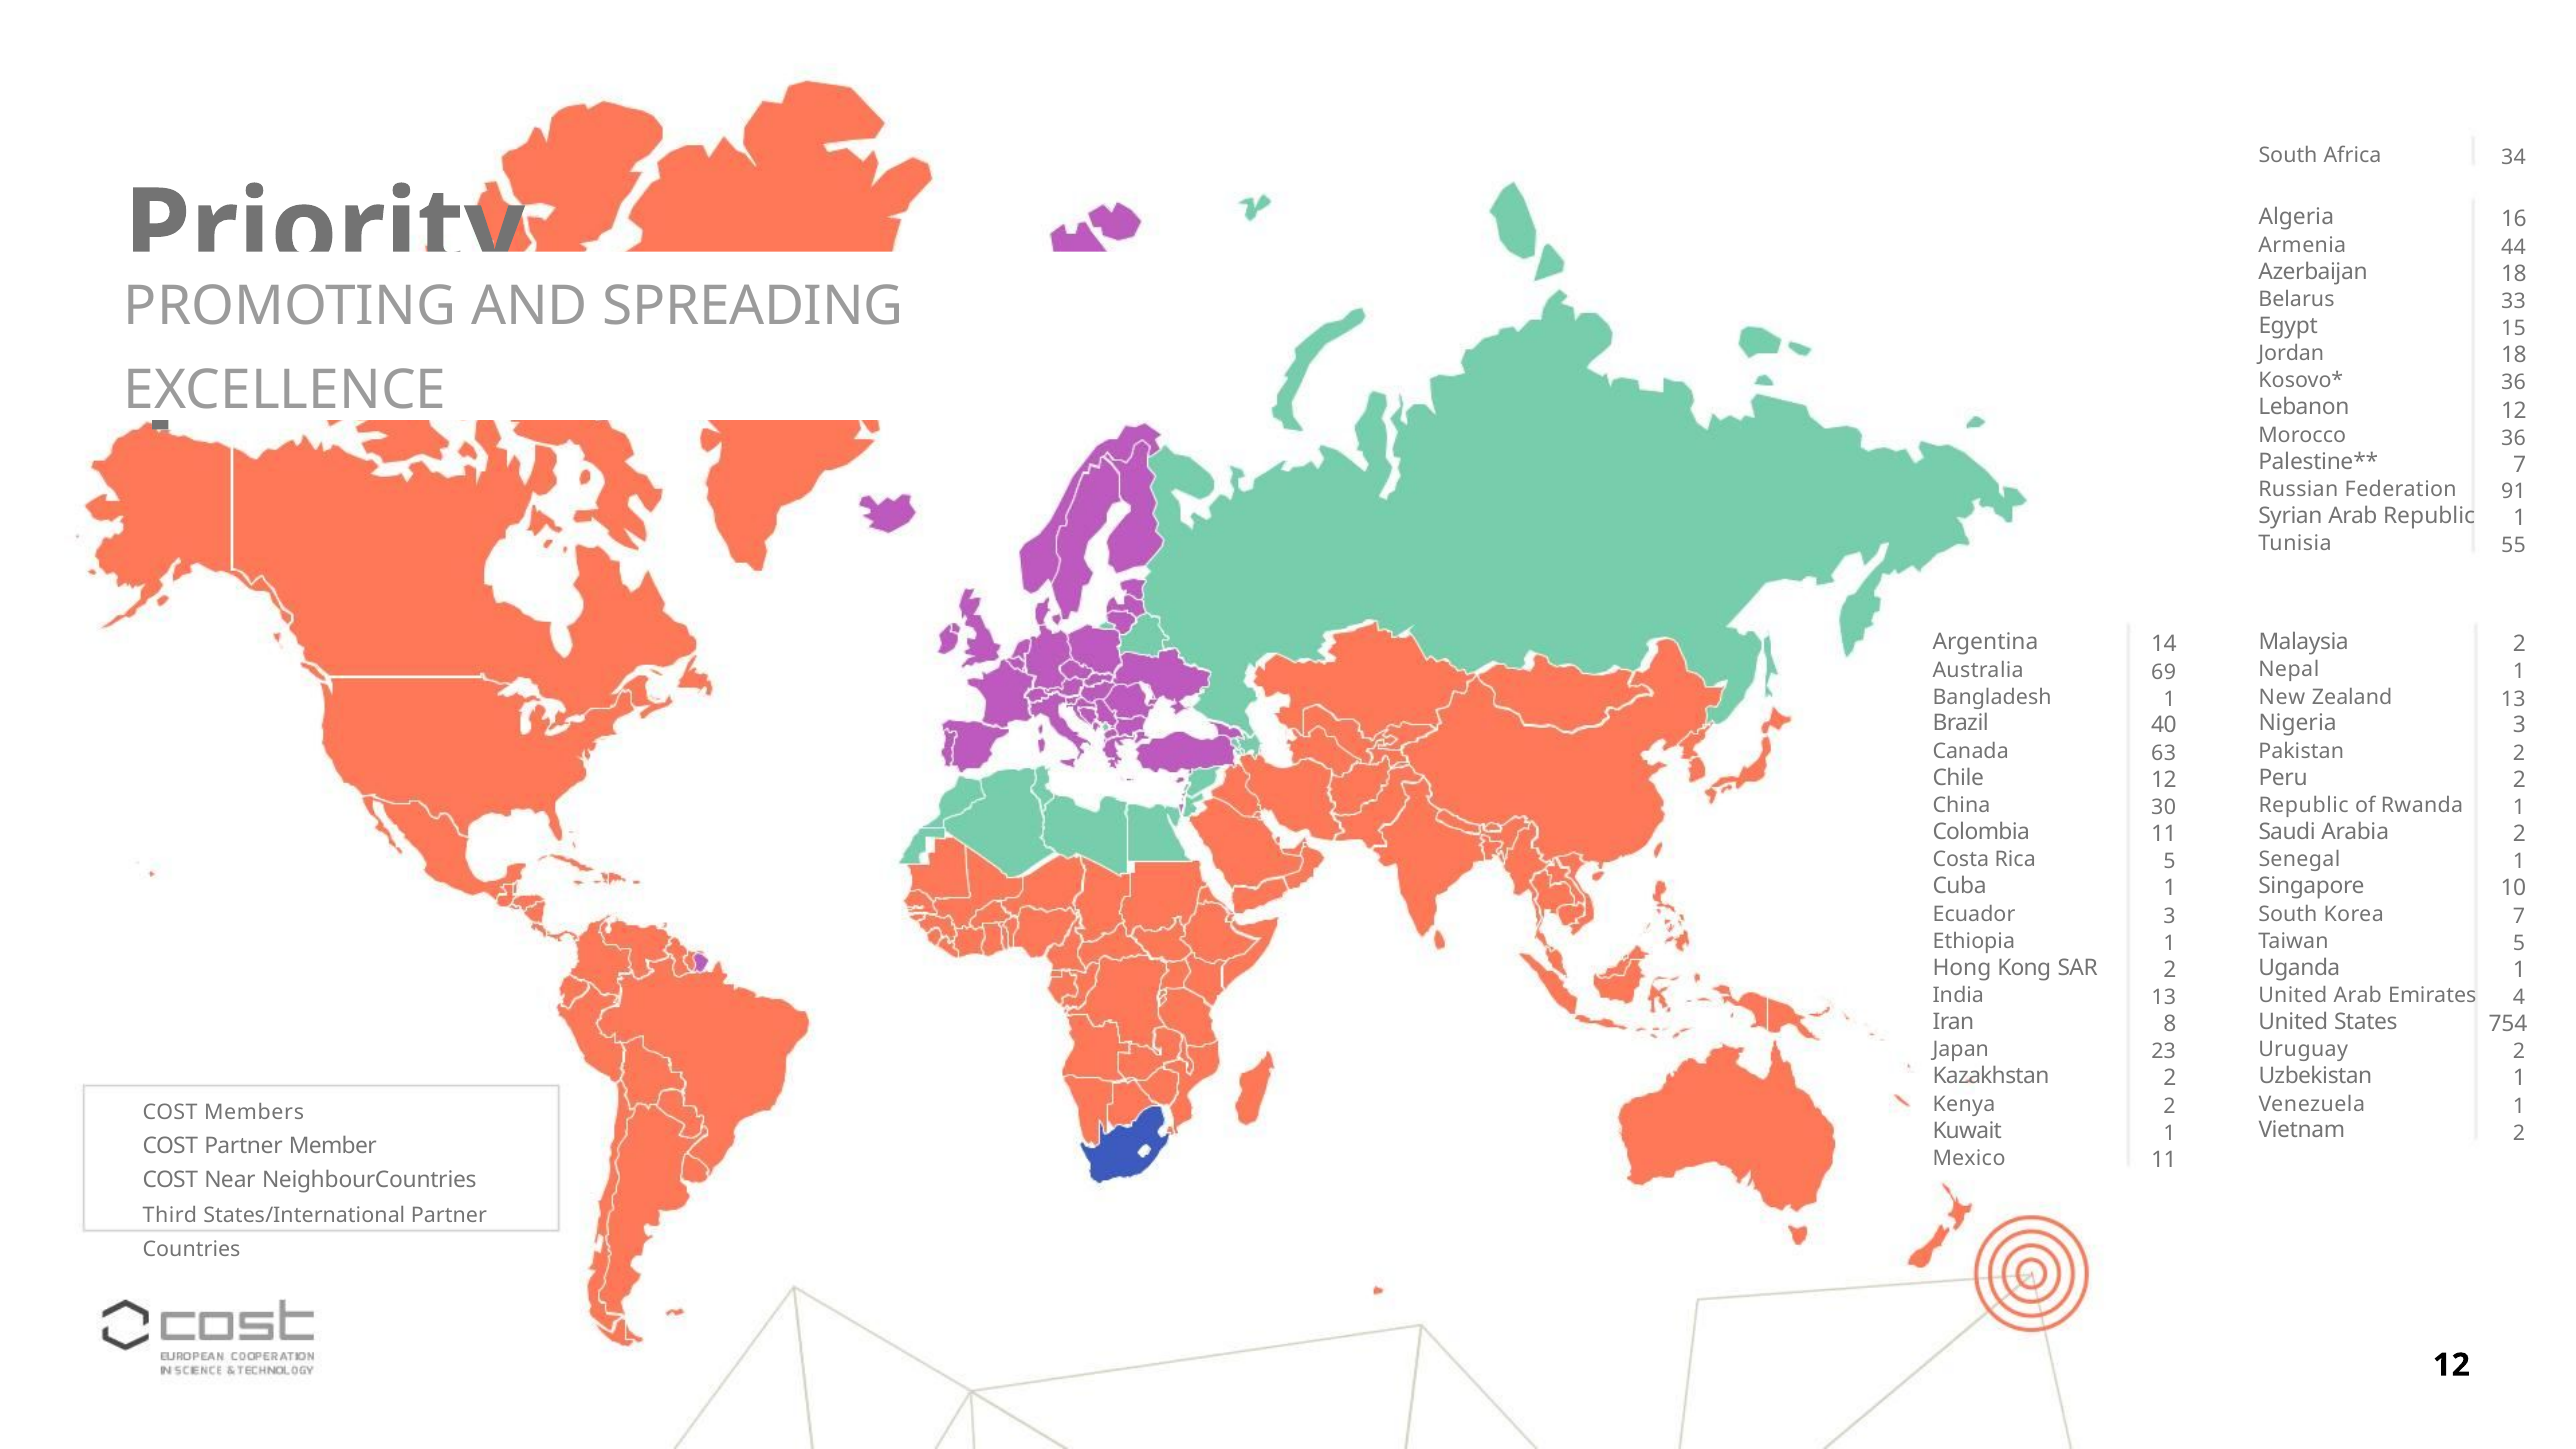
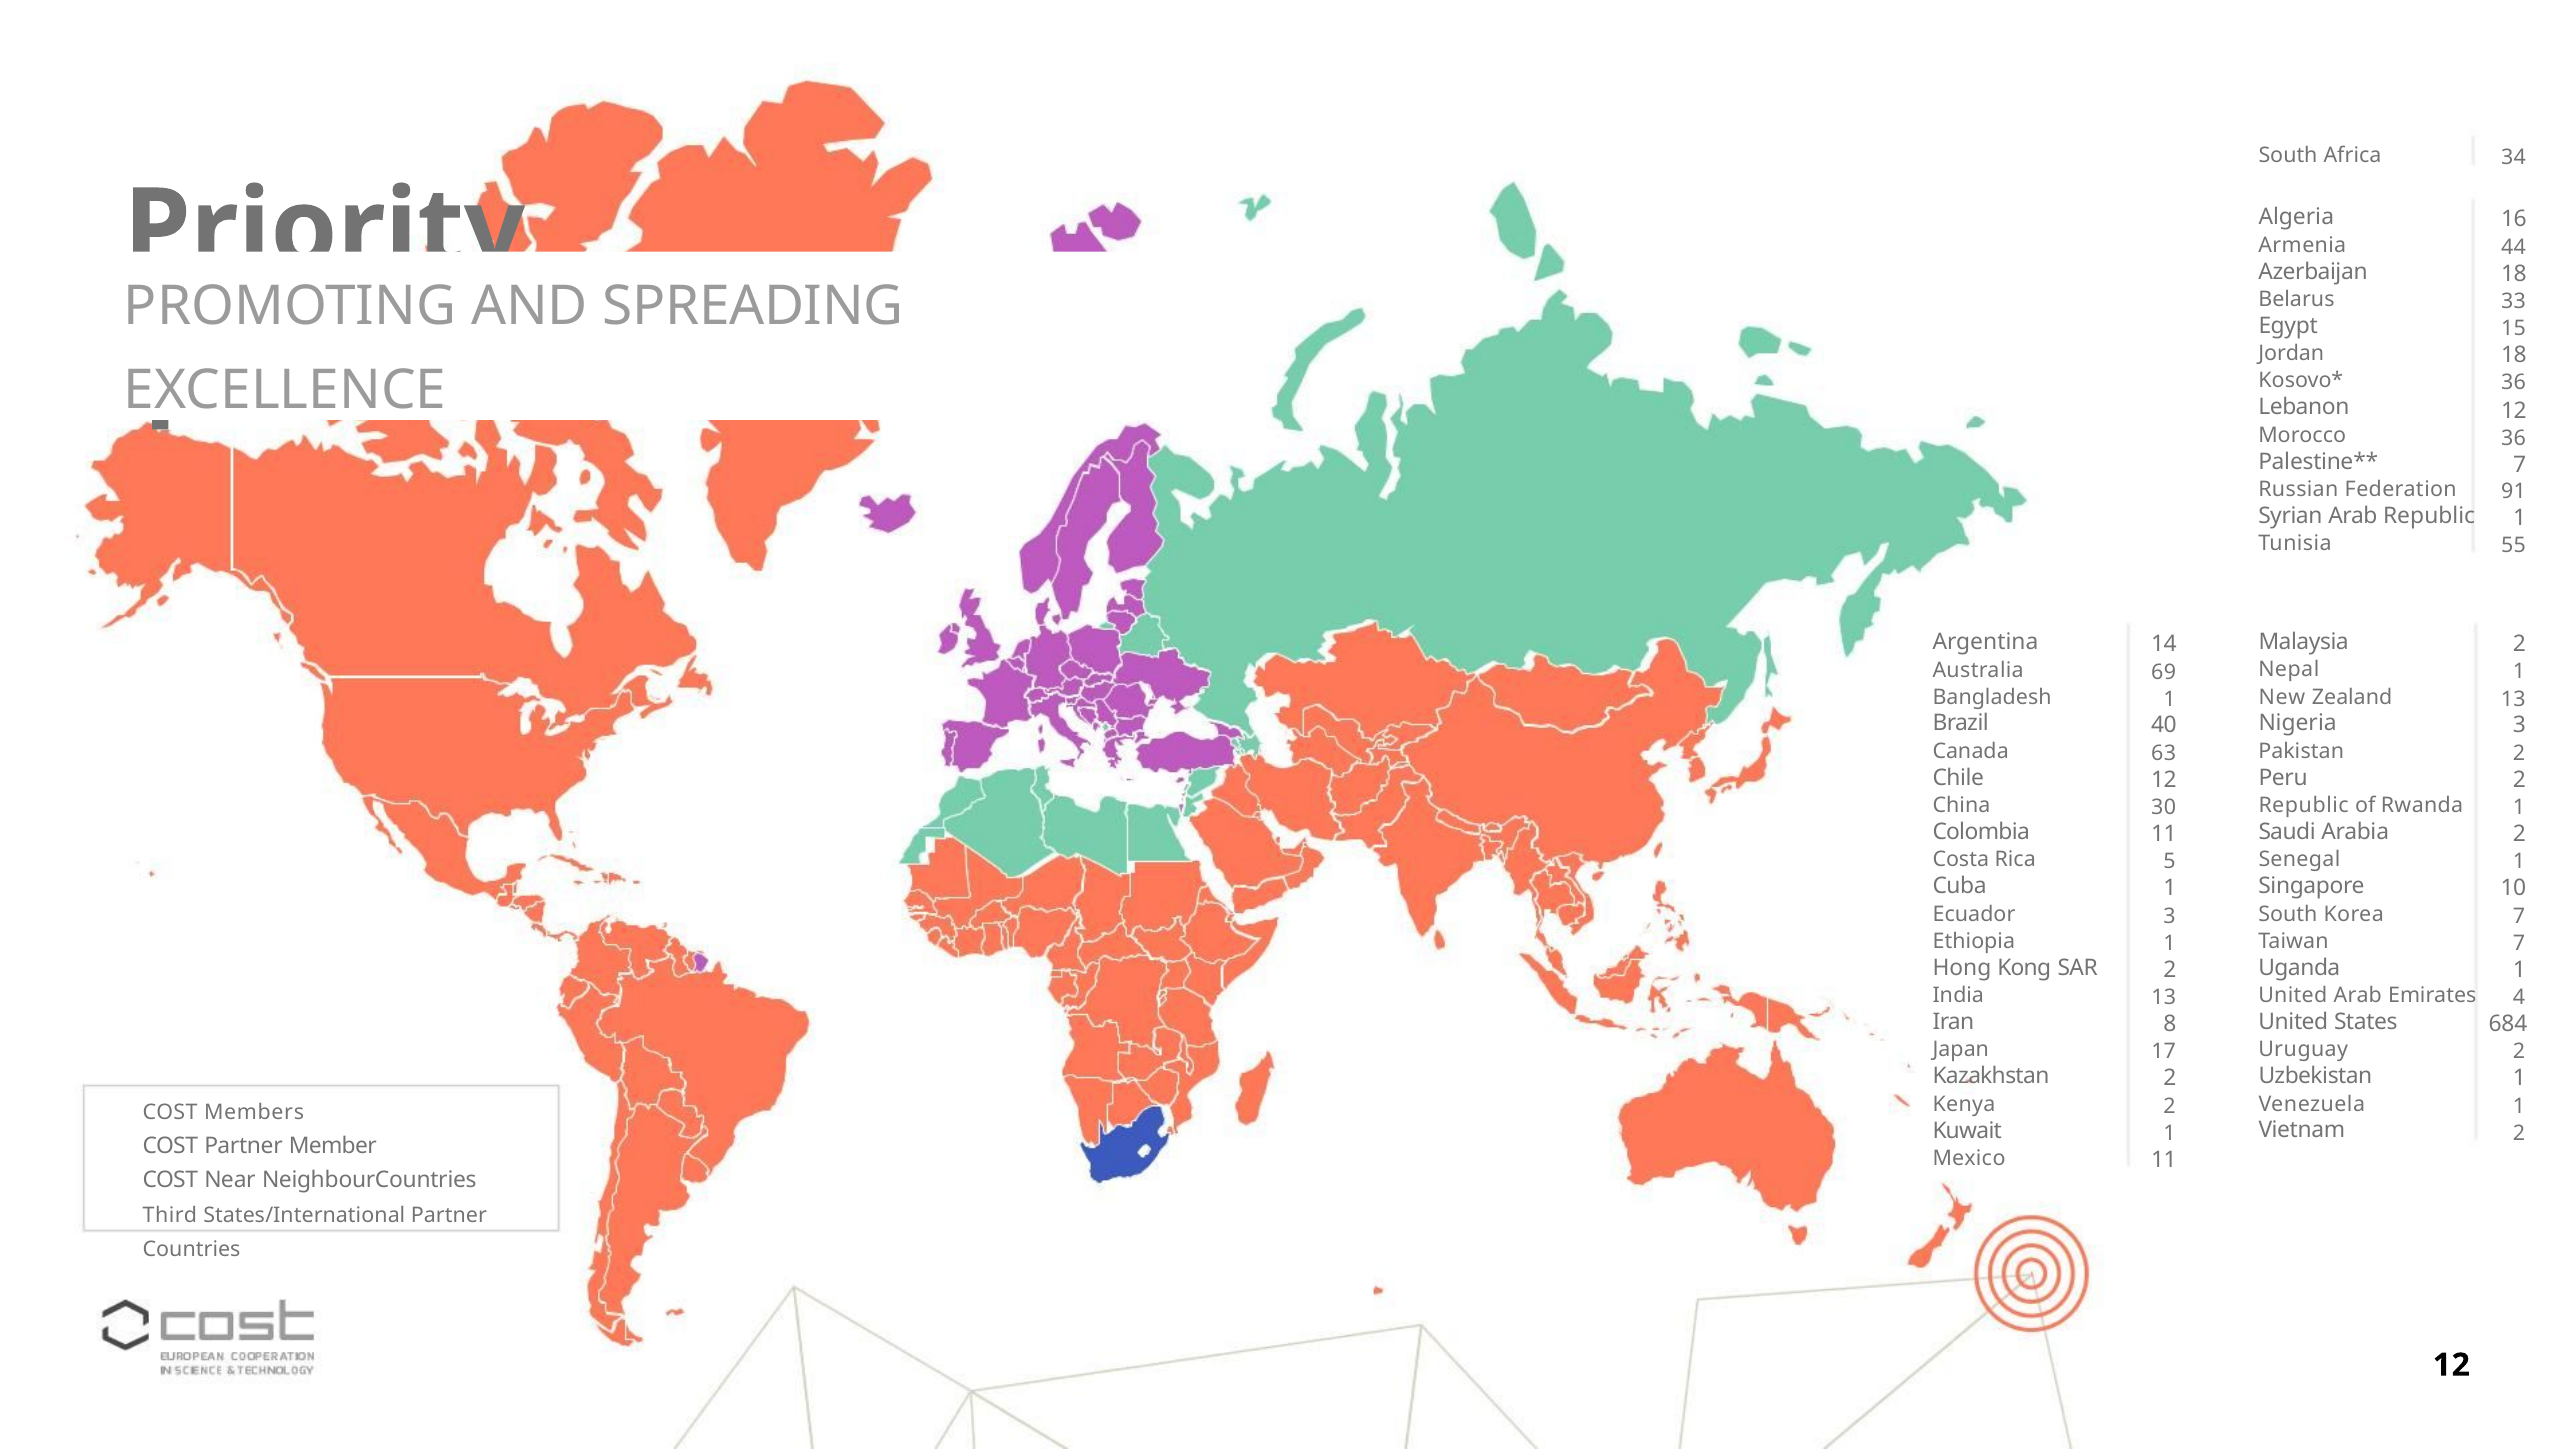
1 5: 5 -> 7
754: 754 -> 684
23: 23 -> 17
